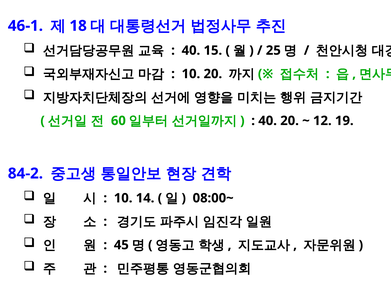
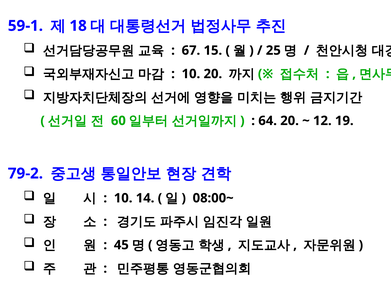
46-1: 46-1 -> 59-1
40 at (191, 50): 40 -> 67
40 at (268, 121): 40 -> 64
84-2: 84-2 -> 79-2
